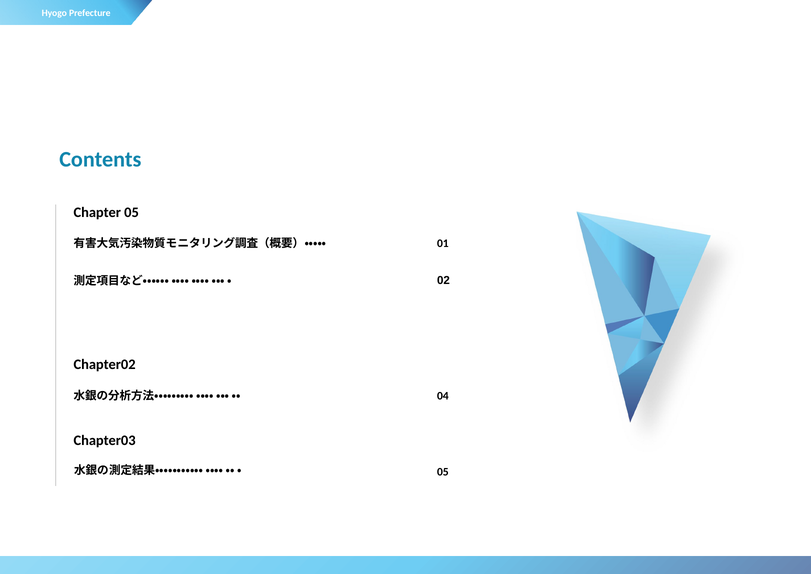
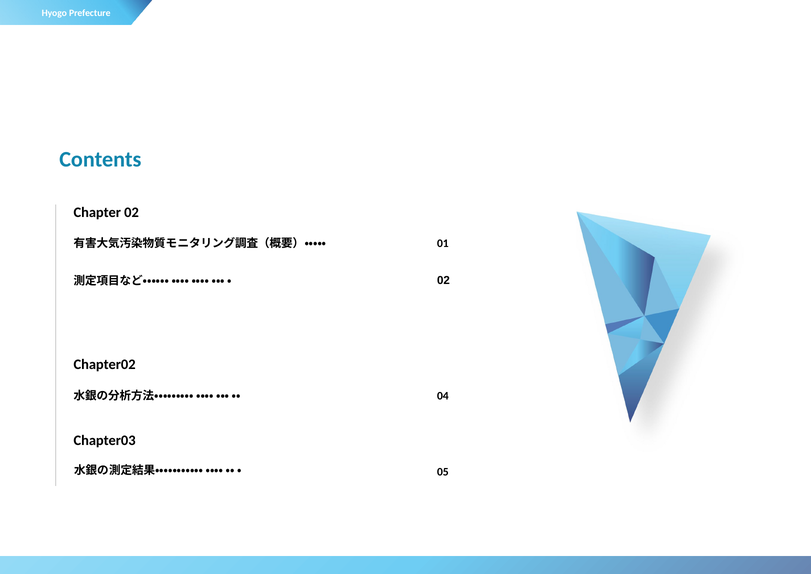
Chapter 05: 05 -> 02
